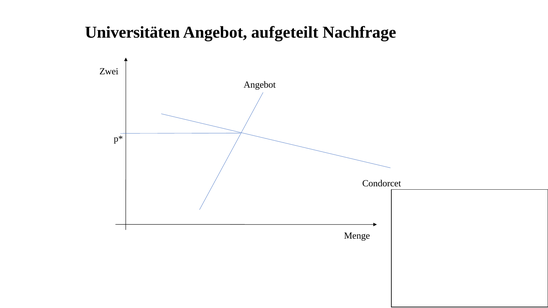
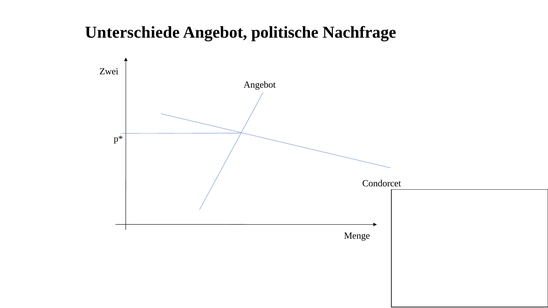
Universitäten: Universitäten -> Unterschiede
aufgeteilt: aufgeteilt -> politische
